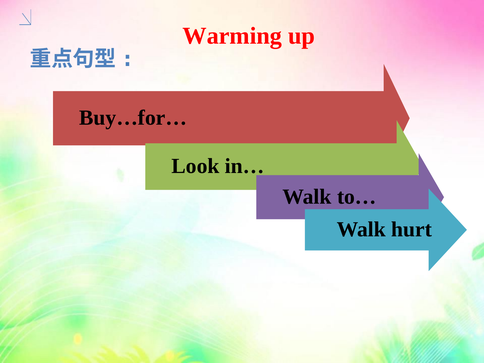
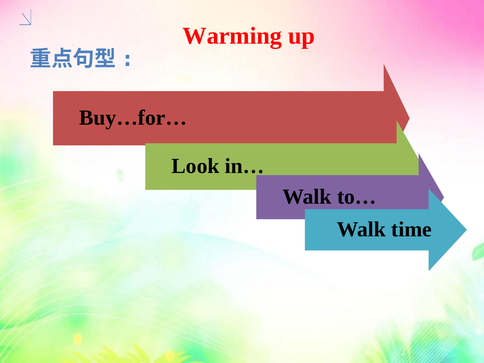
hurt: hurt -> time
